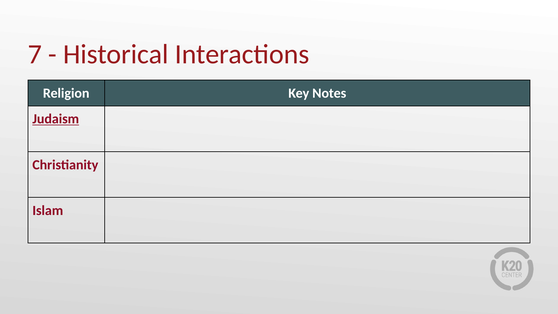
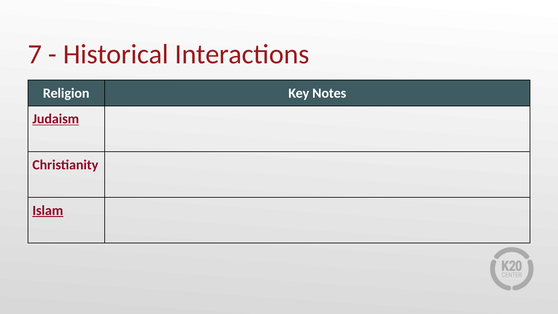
Islam underline: none -> present
